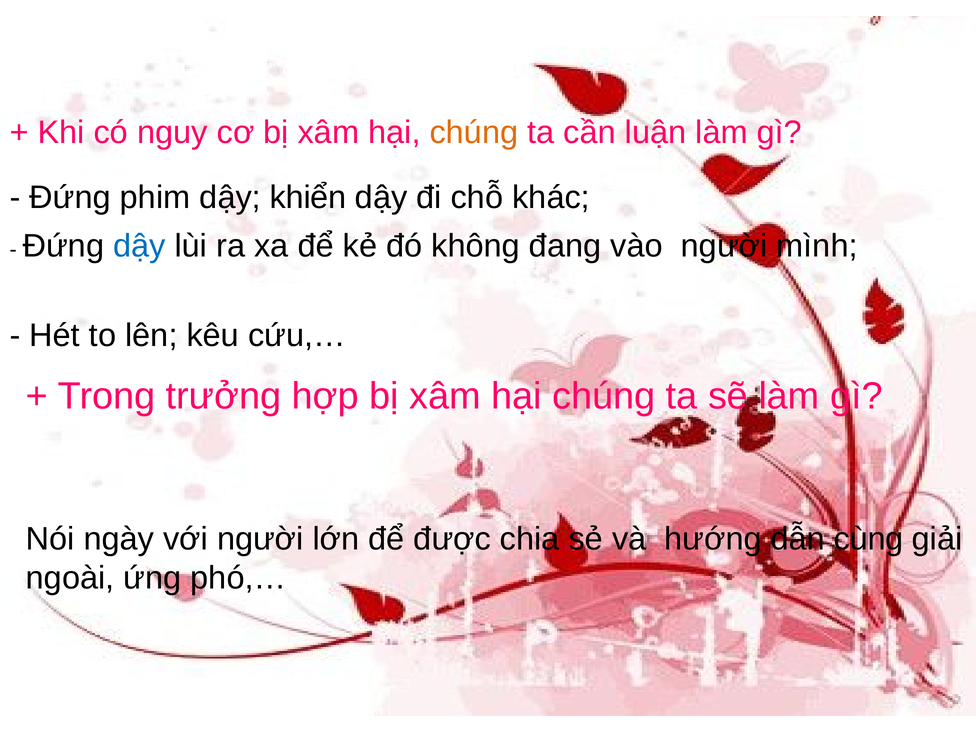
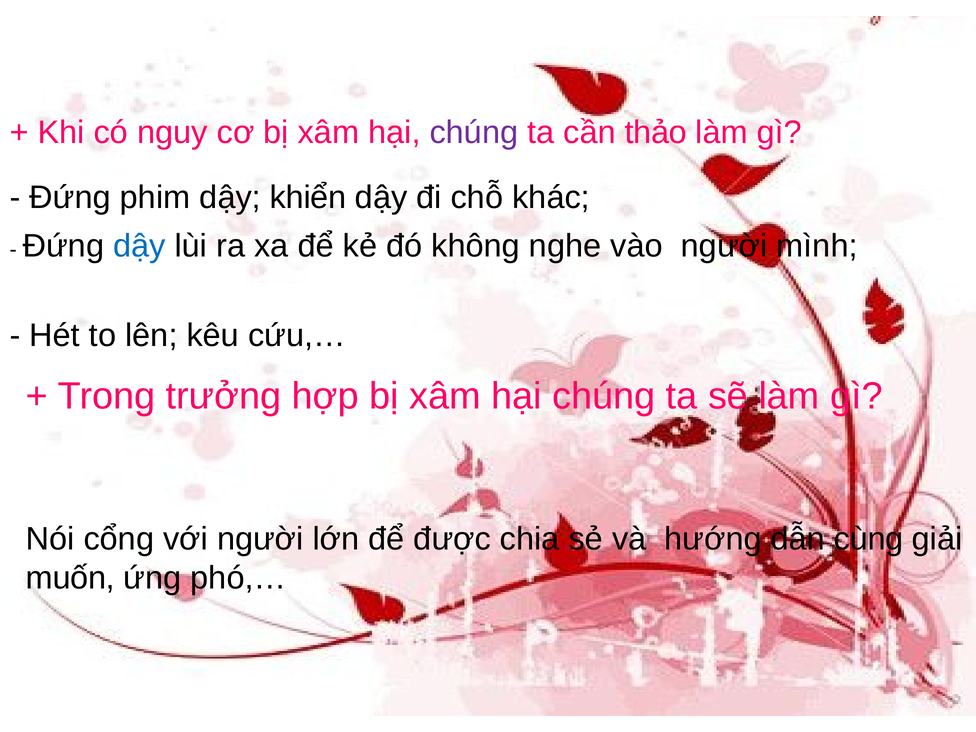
chúng at (474, 132) colour: orange -> purple
luận: luận -> thảo
đang: đang -> nghe
ngày: ngày -> cổng
ngoài: ngoài -> muốn
